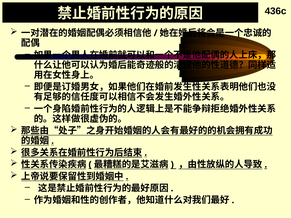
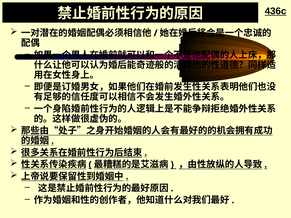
436c underline: none -> present
